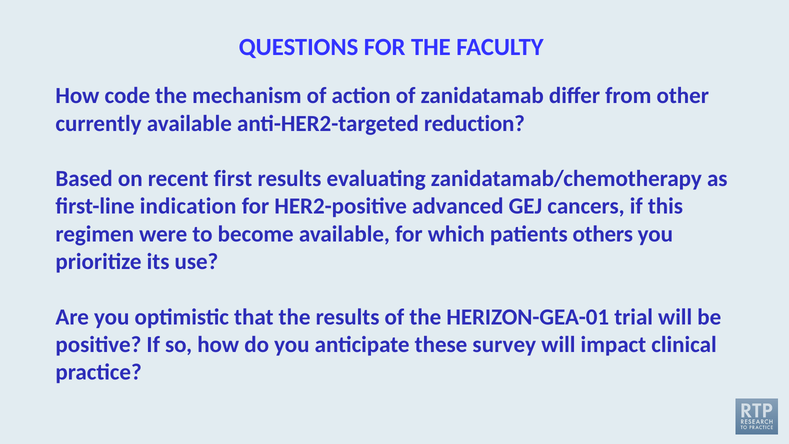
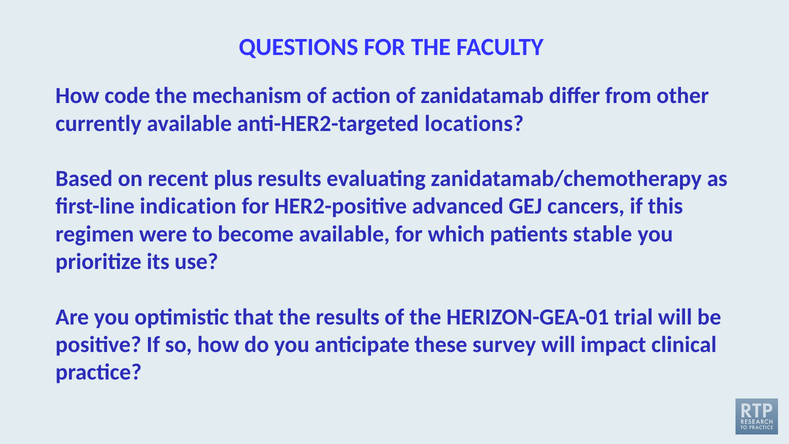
reduction: reduction -> locations
first: first -> plus
others: others -> stable
